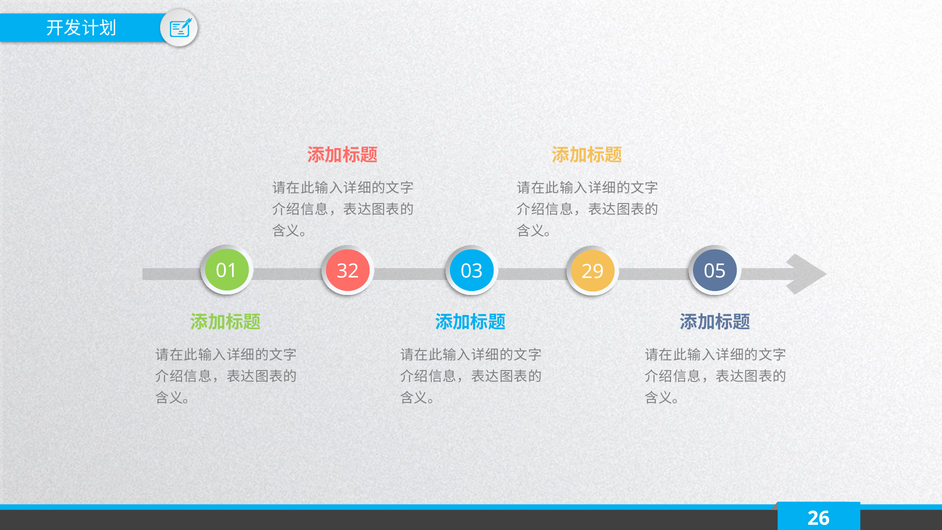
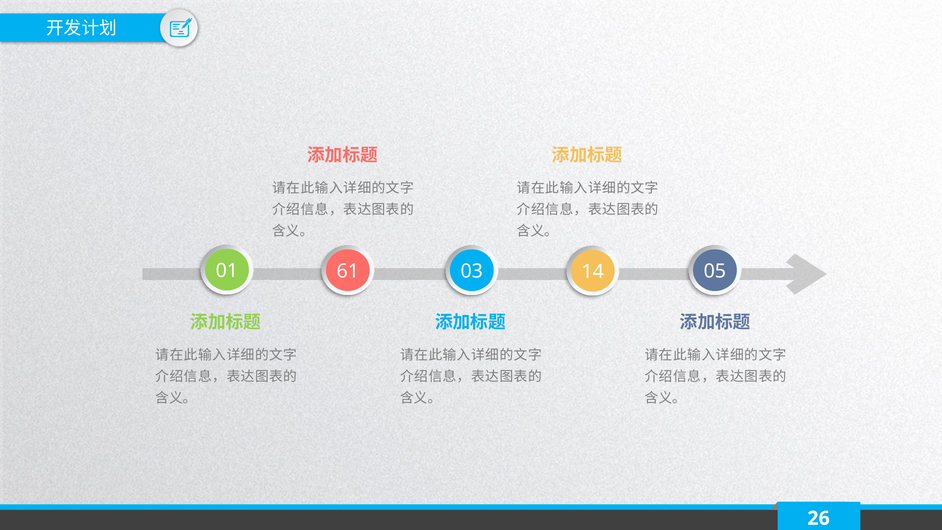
32: 32 -> 61
29: 29 -> 14
